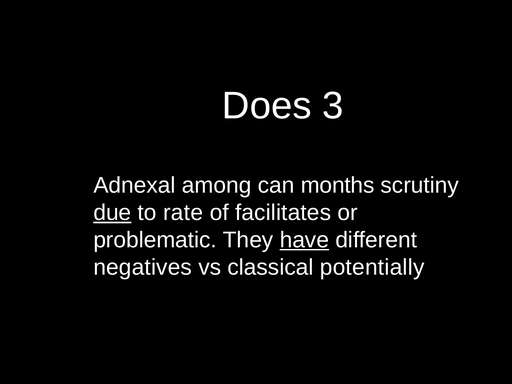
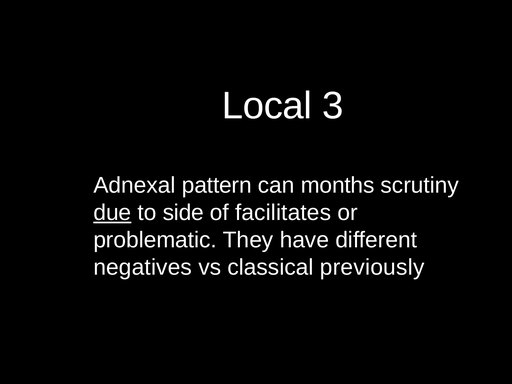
Does: Does -> Local
among: among -> pattern
rate: rate -> side
have underline: present -> none
potentially: potentially -> previously
